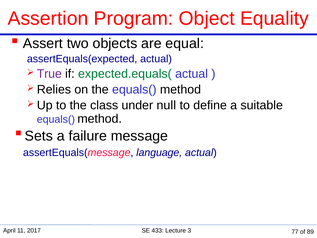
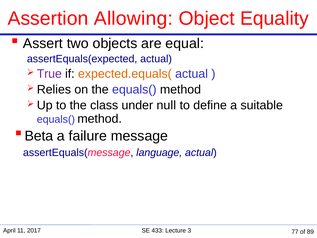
Program: Program -> Allowing
expected.equals( colour: green -> orange
Sets: Sets -> Beta
